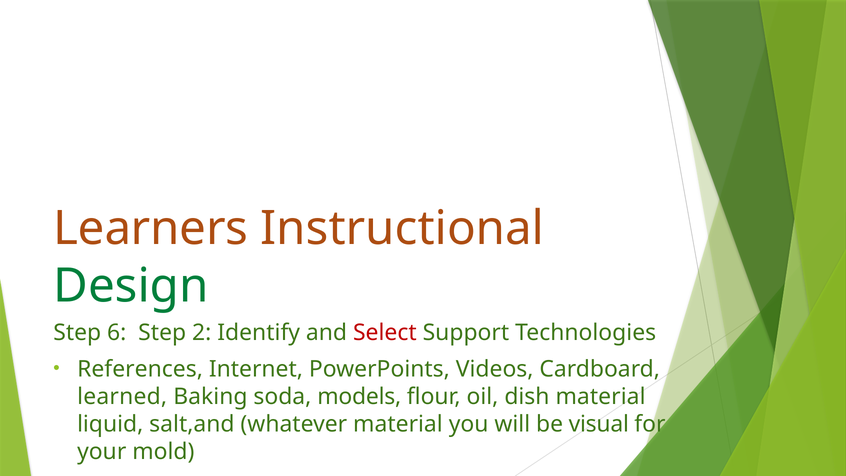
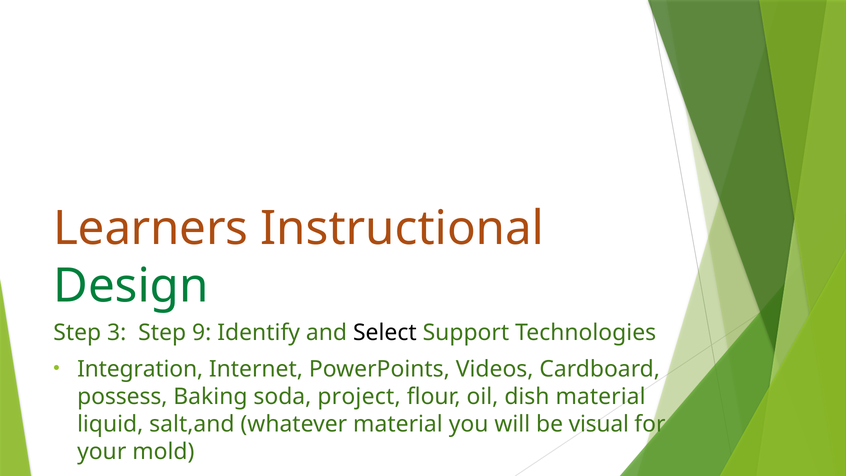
6: 6 -> 3
2: 2 -> 9
Select colour: red -> black
References: References -> Integration
learned: learned -> possess
models: models -> project
